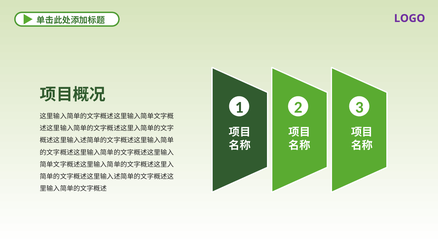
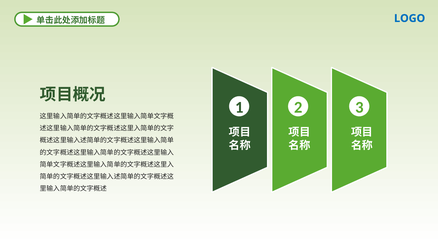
LOGO colour: purple -> blue
